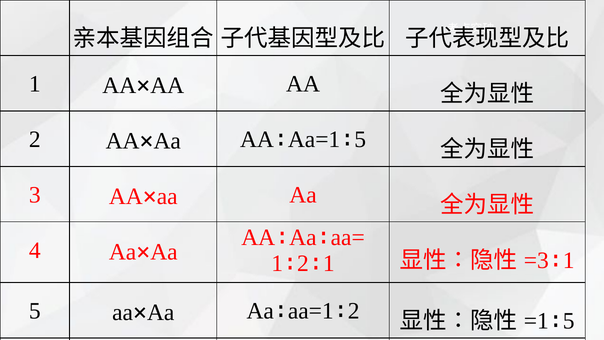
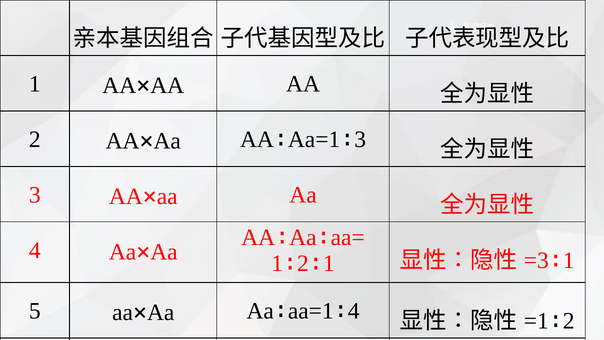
5 at (360, 139): 5 -> 3
2 at (354, 311): 2 -> 4
5 at (569, 321): 5 -> 2
